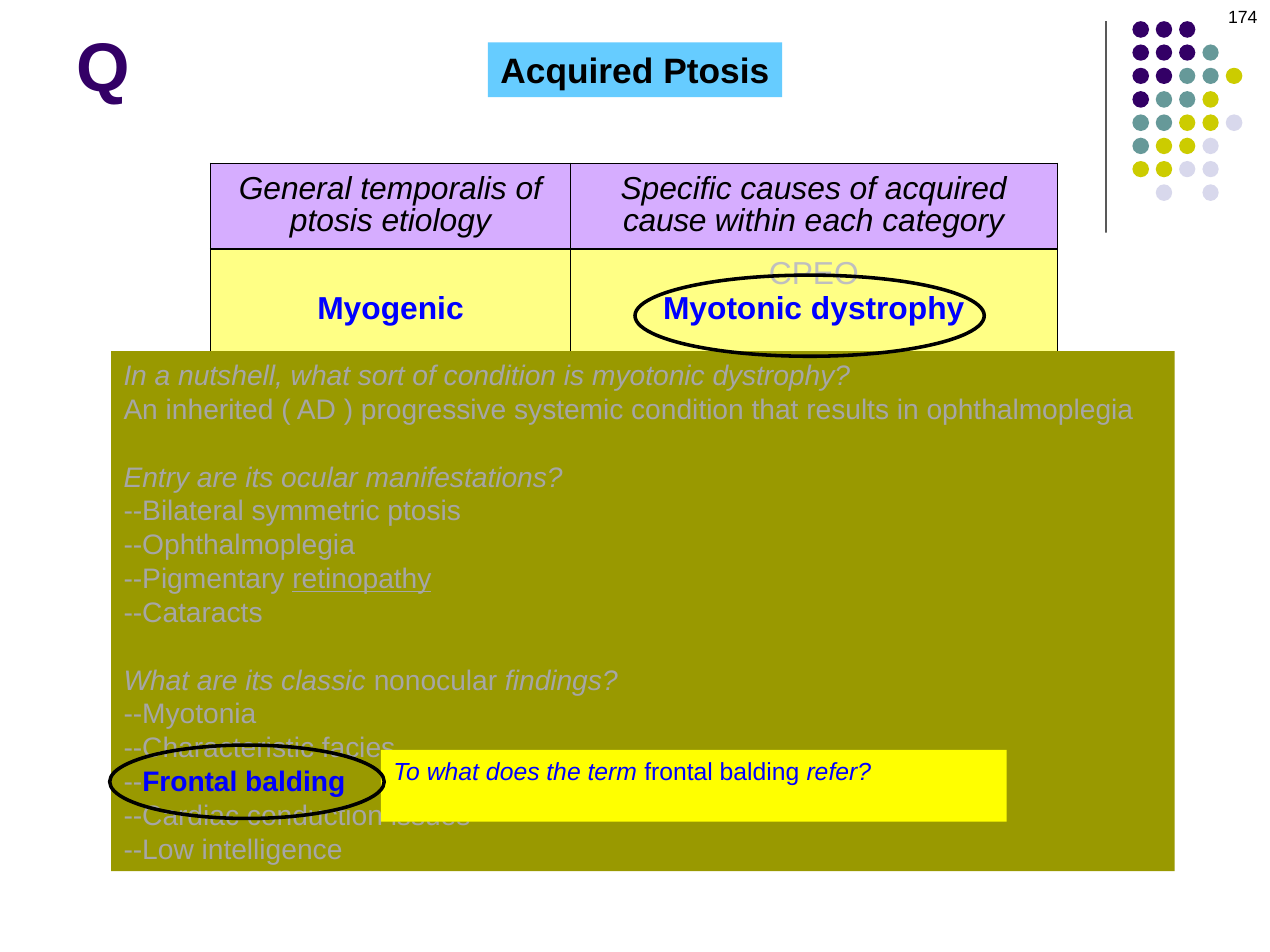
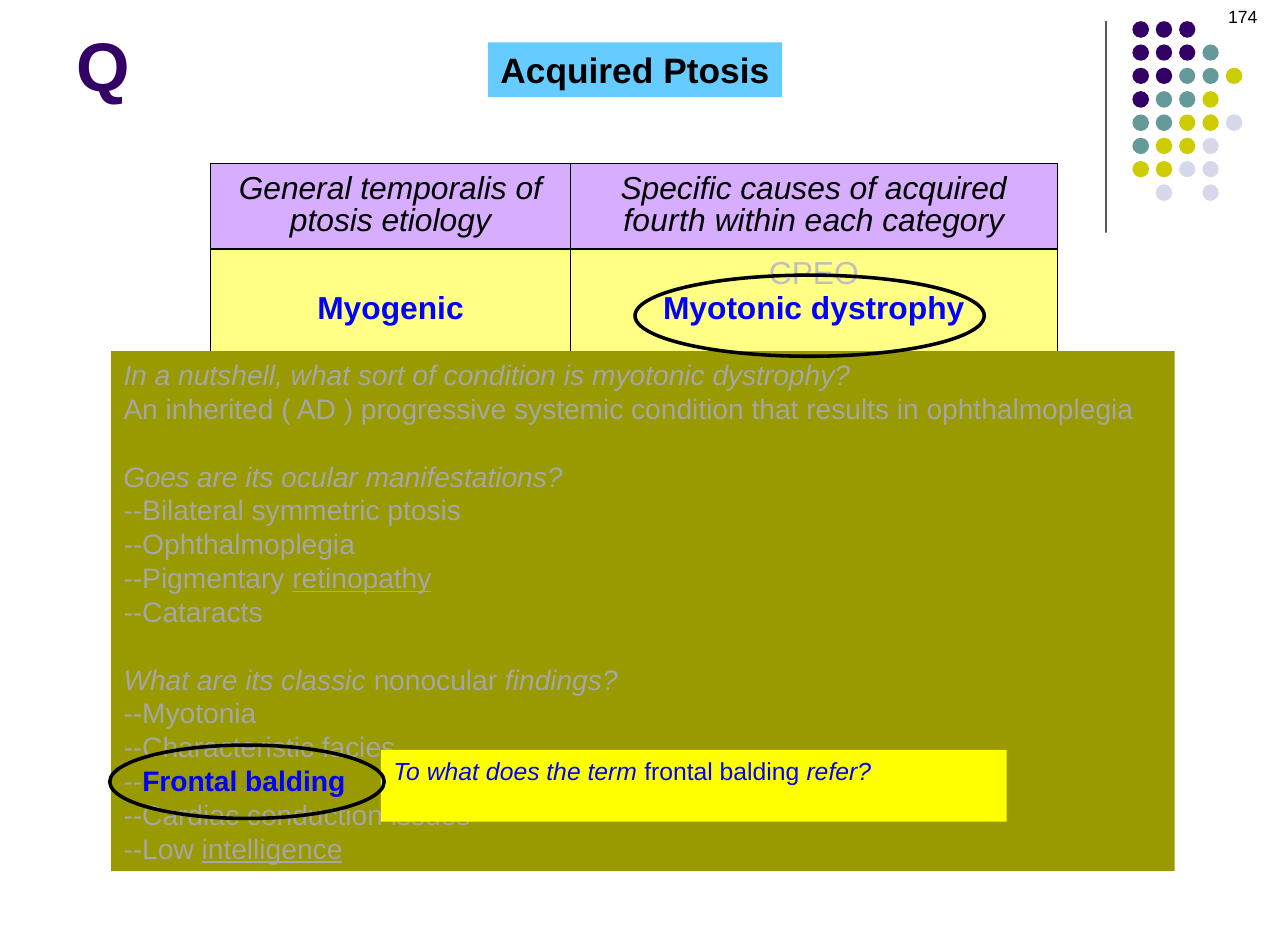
cause: cause -> fourth
Entry: Entry -> Goes
intelligence underline: none -> present
